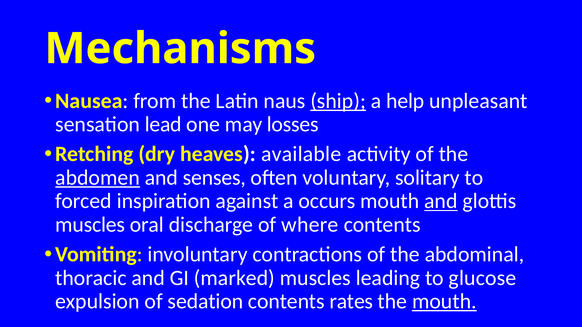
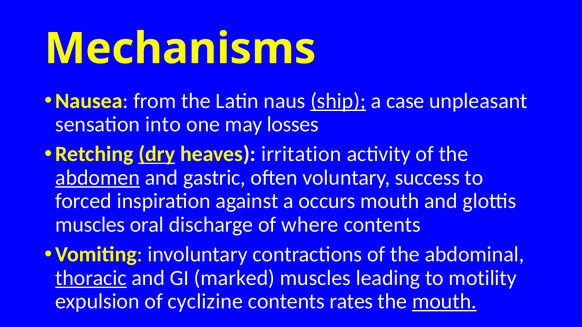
help: help -> case
lead: lead -> into
dry underline: none -> present
available: available -> irritation
senses: senses -> gastric
solitary: solitary -> success
and at (441, 201) underline: present -> none
thoracic underline: none -> present
glucose: glucose -> motility
sedation: sedation -> cyclizine
